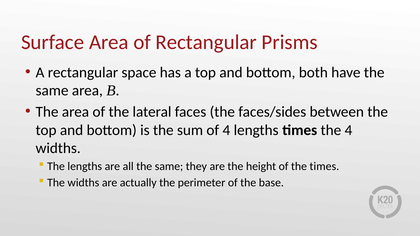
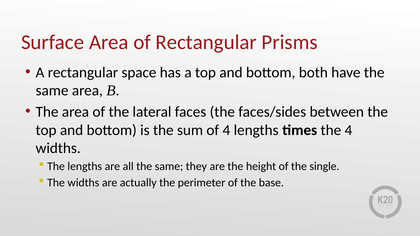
the times: times -> single
